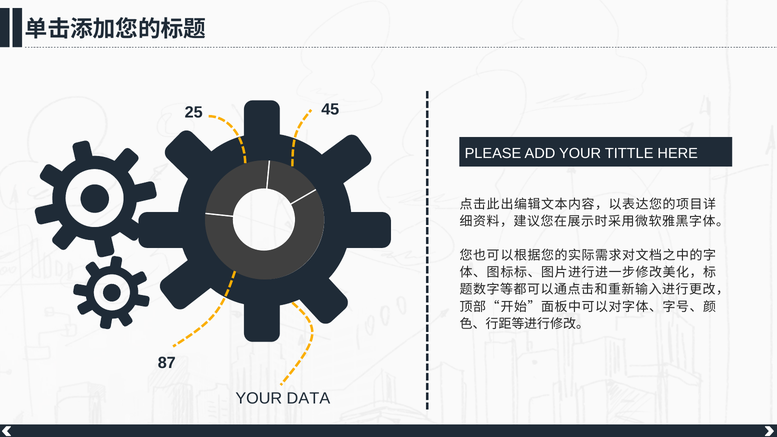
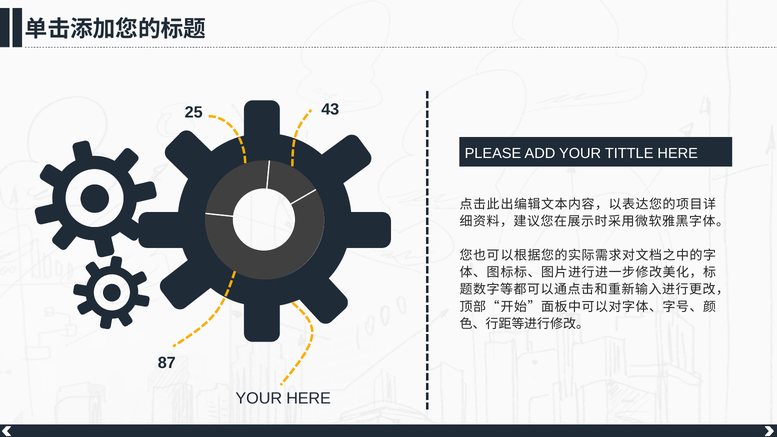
45: 45 -> 43
YOUR DATA: DATA -> HERE
